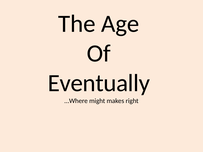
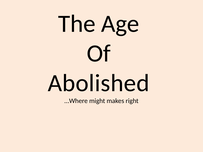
Eventually: Eventually -> Abolished
